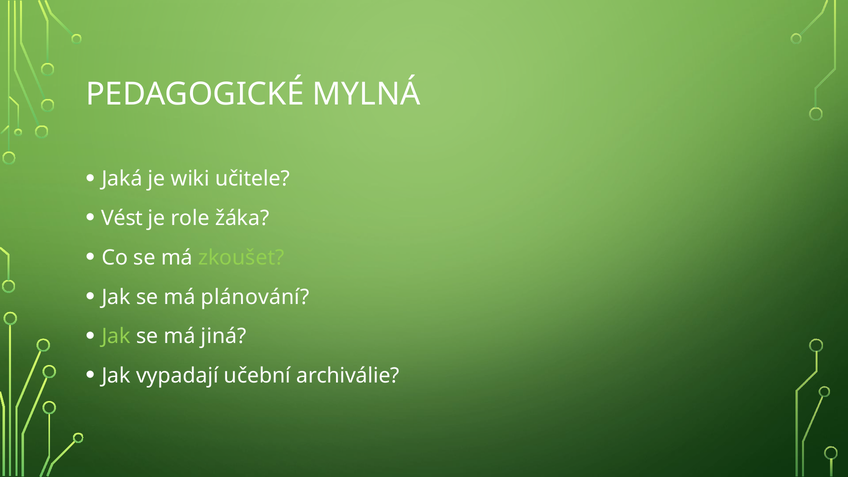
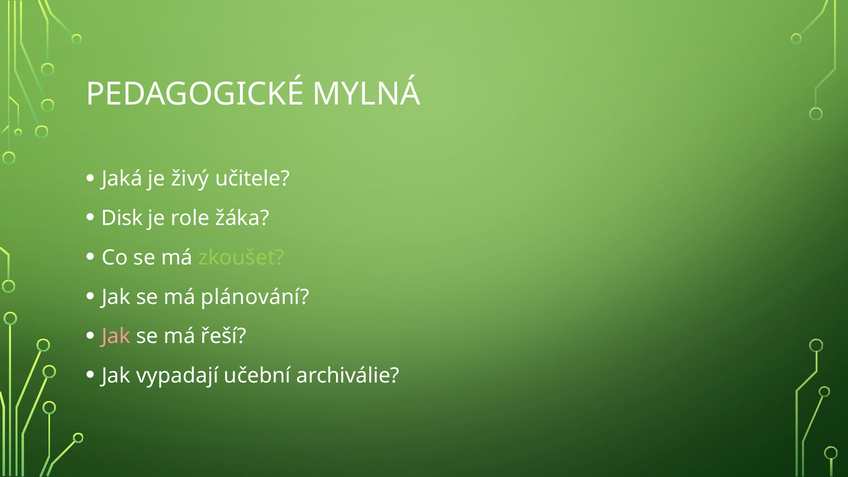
wiki: wiki -> živý
Vést: Vést -> Disk
Jak at (116, 336) colour: light green -> pink
jiná: jiná -> řeší
